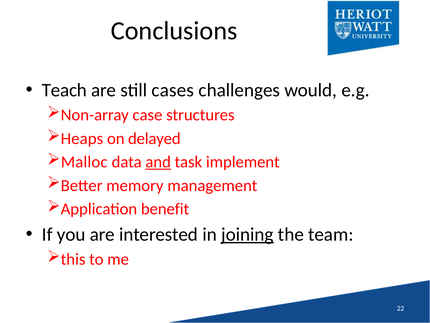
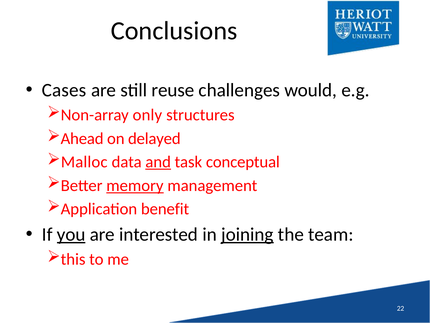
Teach: Teach -> Cases
cases: cases -> reuse
case: case -> only
Heaps: Heaps -> Ahead
implement: implement -> conceptual
memory underline: none -> present
you underline: none -> present
